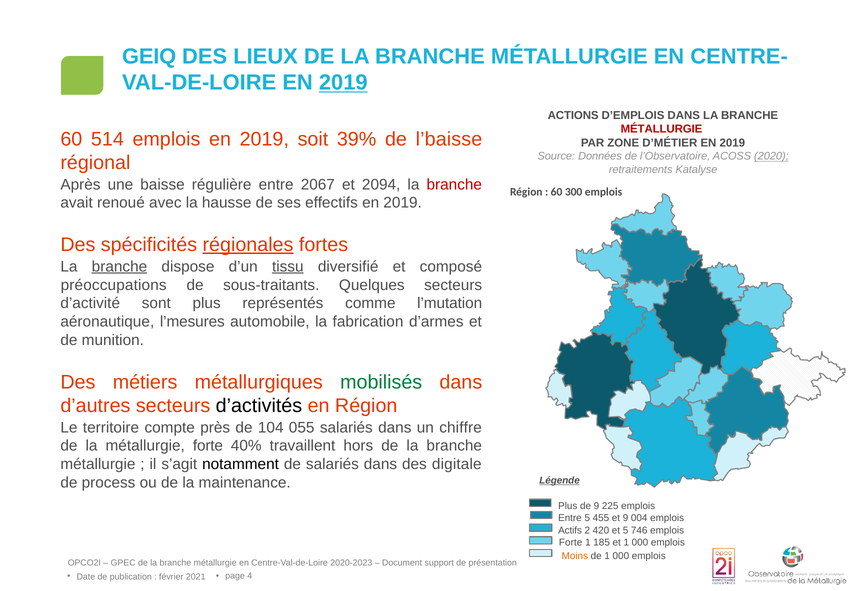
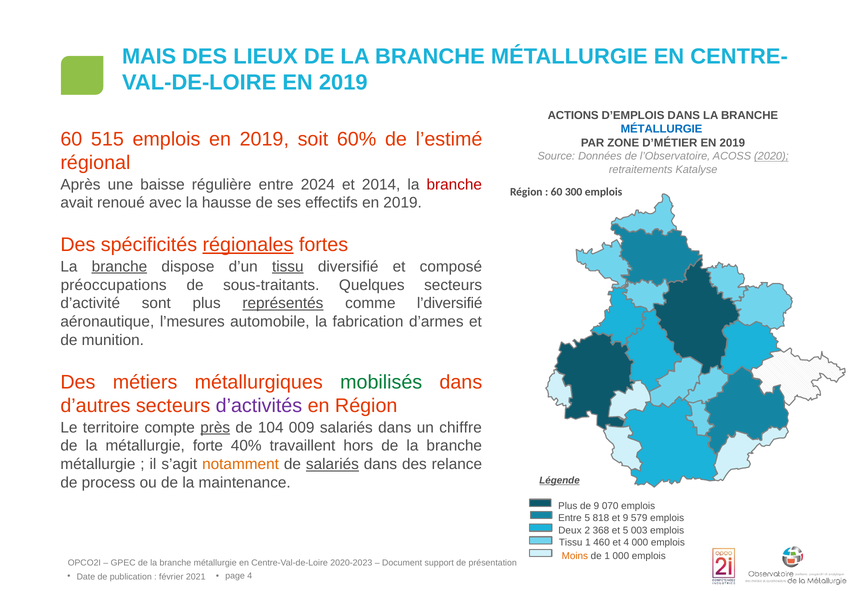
GEIQ: GEIQ -> MAIS
2019 at (343, 83) underline: present -> none
MÉTALLURGIE at (661, 129) colour: red -> blue
514: 514 -> 515
39%: 39% -> 60%
l’baisse: l’baisse -> l’estimé
2067: 2067 -> 2024
2094: 2094 -> 2014
représentés underline: none -> present
l’mutation: l’mutation -> l’diversifié
d’activités colour: black -> purple
près underline: none -> present
055: 055 -> 009
notamment colour: black -> orange
salariés at (332, 464) underline: none -> present
digitale: digitale -> relance
225: 225 -> 070
455: 455 -> 818
004: 004 -> 579
Actifs: Actifs -> Deux
420: 420 -> 368
746: 746 -> 003
Forte at (571, 543): Forte -> Tissu
185: 185 -> 460
et 1: 1 -> 4
